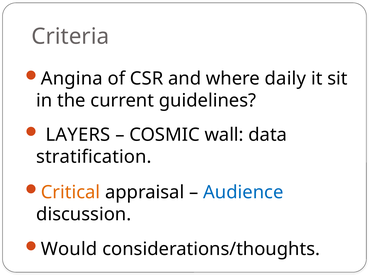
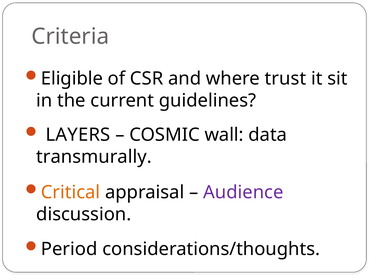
Angina: Angina -> Eligible
daily: daily -> trust
stratification: stratification -> transmurally
Audience colour: blue -> purple
Would: Would -> Period
